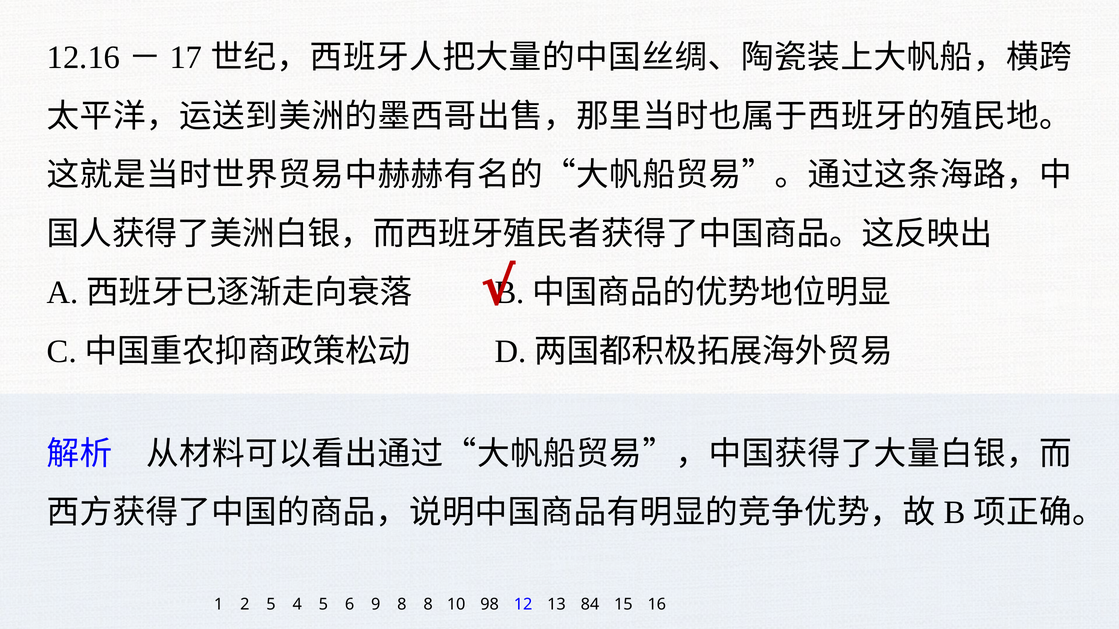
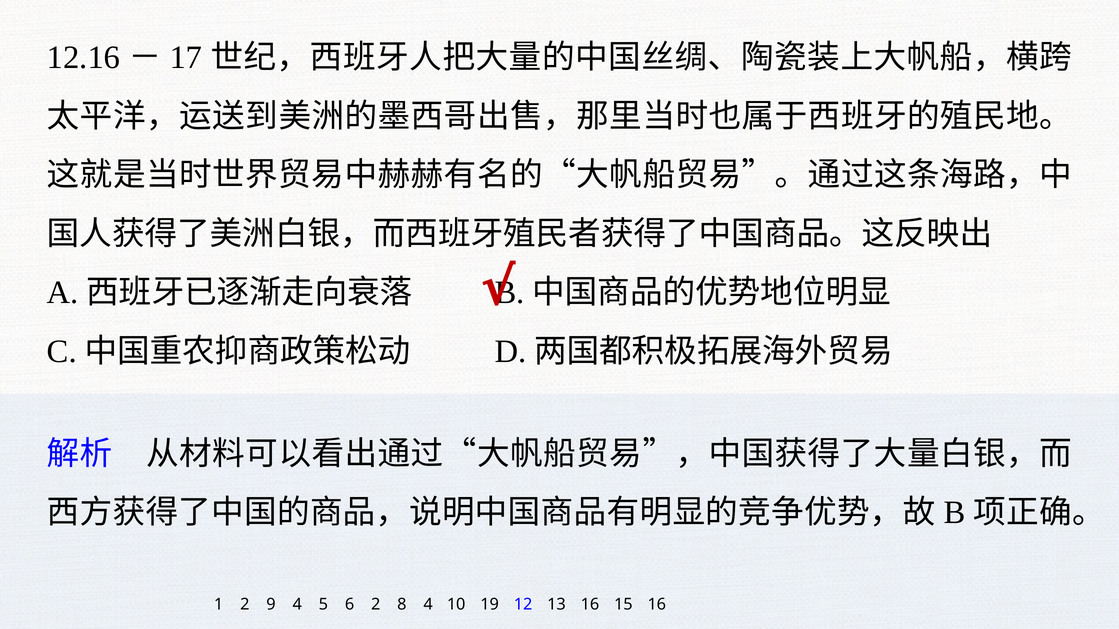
2 5: 5 -> 9
6 9: 9 -> 2
8 8: 8 -> 4
98: 98 -> 19
13 84: 84 -> 16
